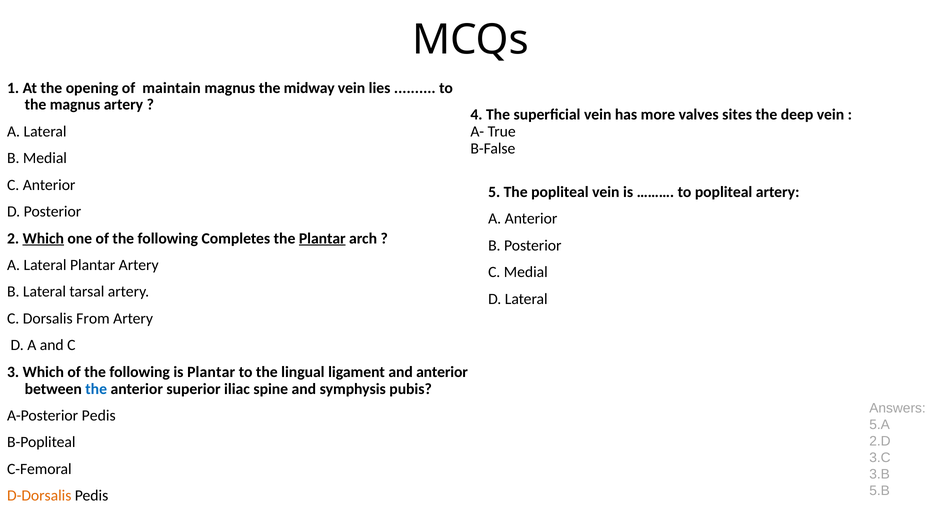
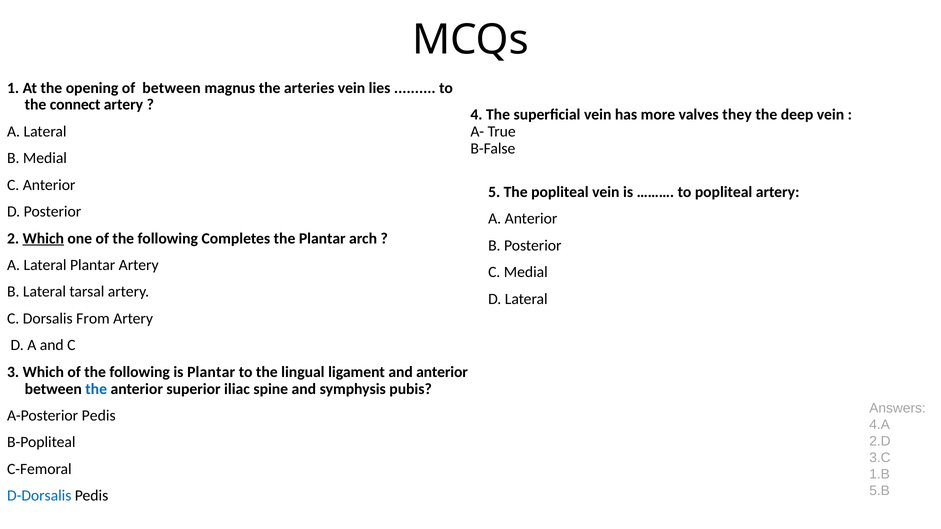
of maintain: maintain -> between
midway: midway -> arteries
the magnus: magnus -> connect
sites: sites -> they
Plantar at (322, 239) underline: present -> none
5.A: 5.A -> 4.A
3.B: 3.B -> 1.B
D-Dorsalis colour: orange -> blue
